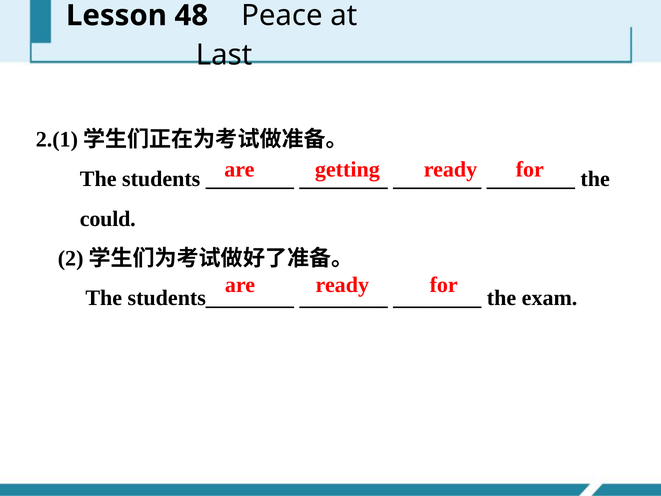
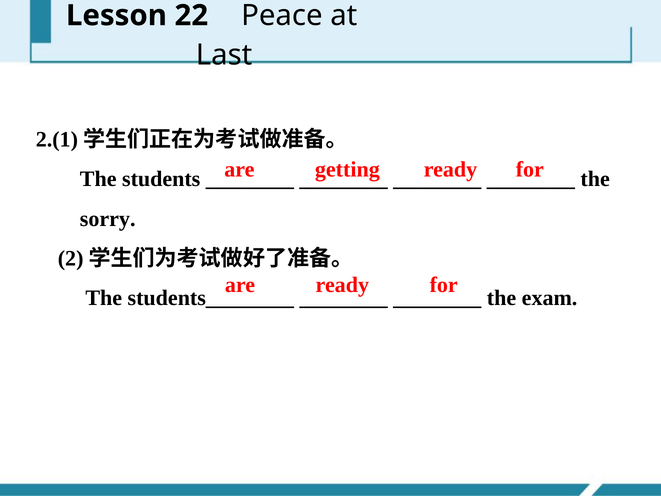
48: 48 -> 22
could: could -> sorry
